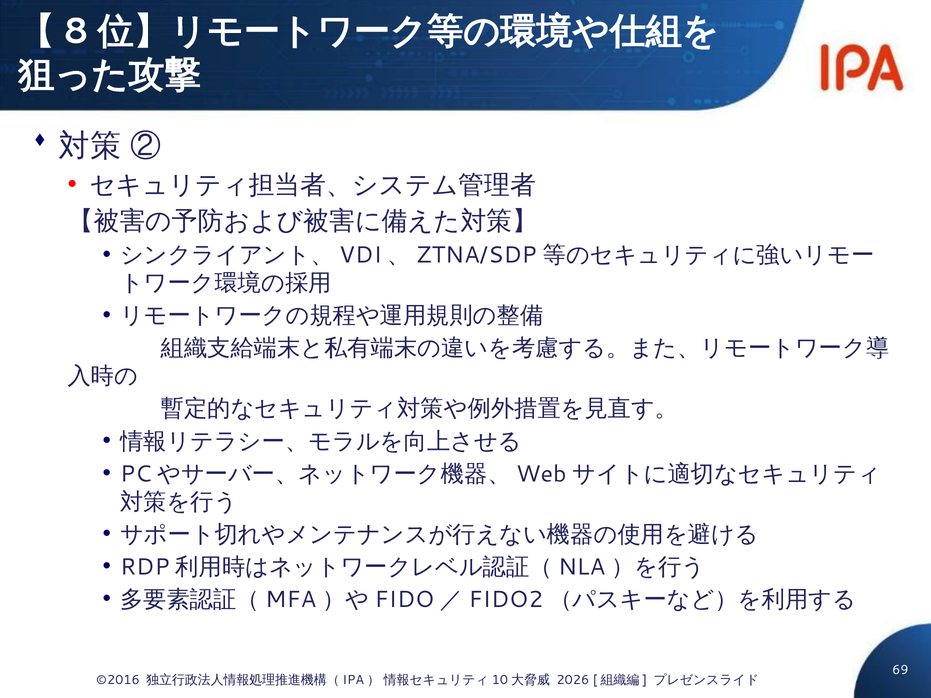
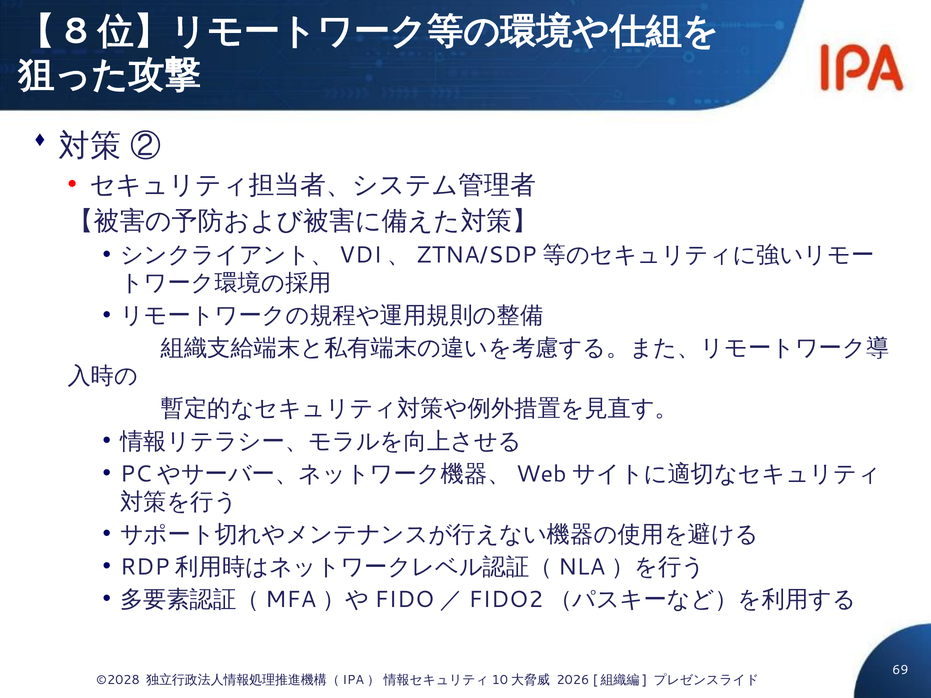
©2016: ©2016 -> ©2028
